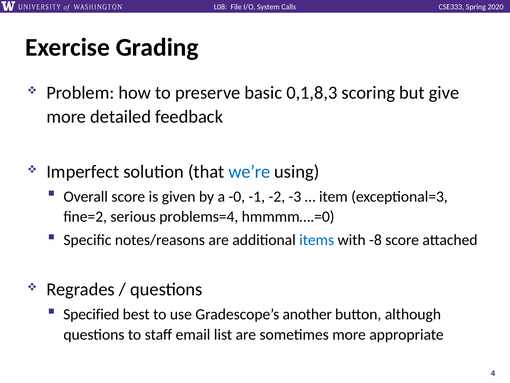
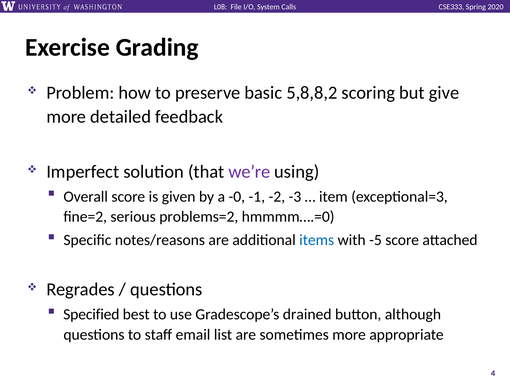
0,1,8,3: 0,1,8,3 -> 5,8,8,2
we’re colour: blue -> purple
problems=4: problems=4 -> problems=2
-8: -8 -> -5
another: another -> drained
